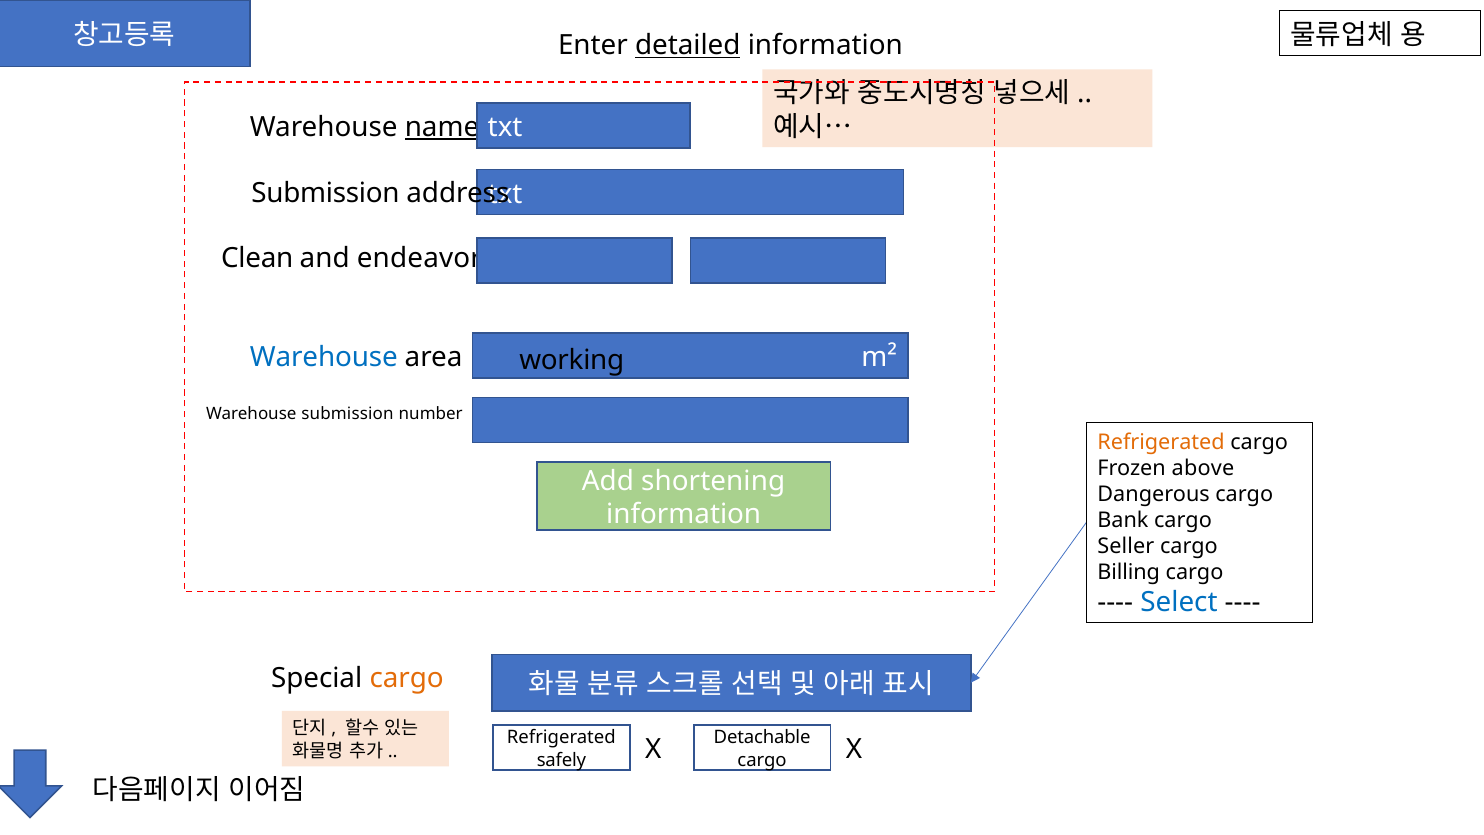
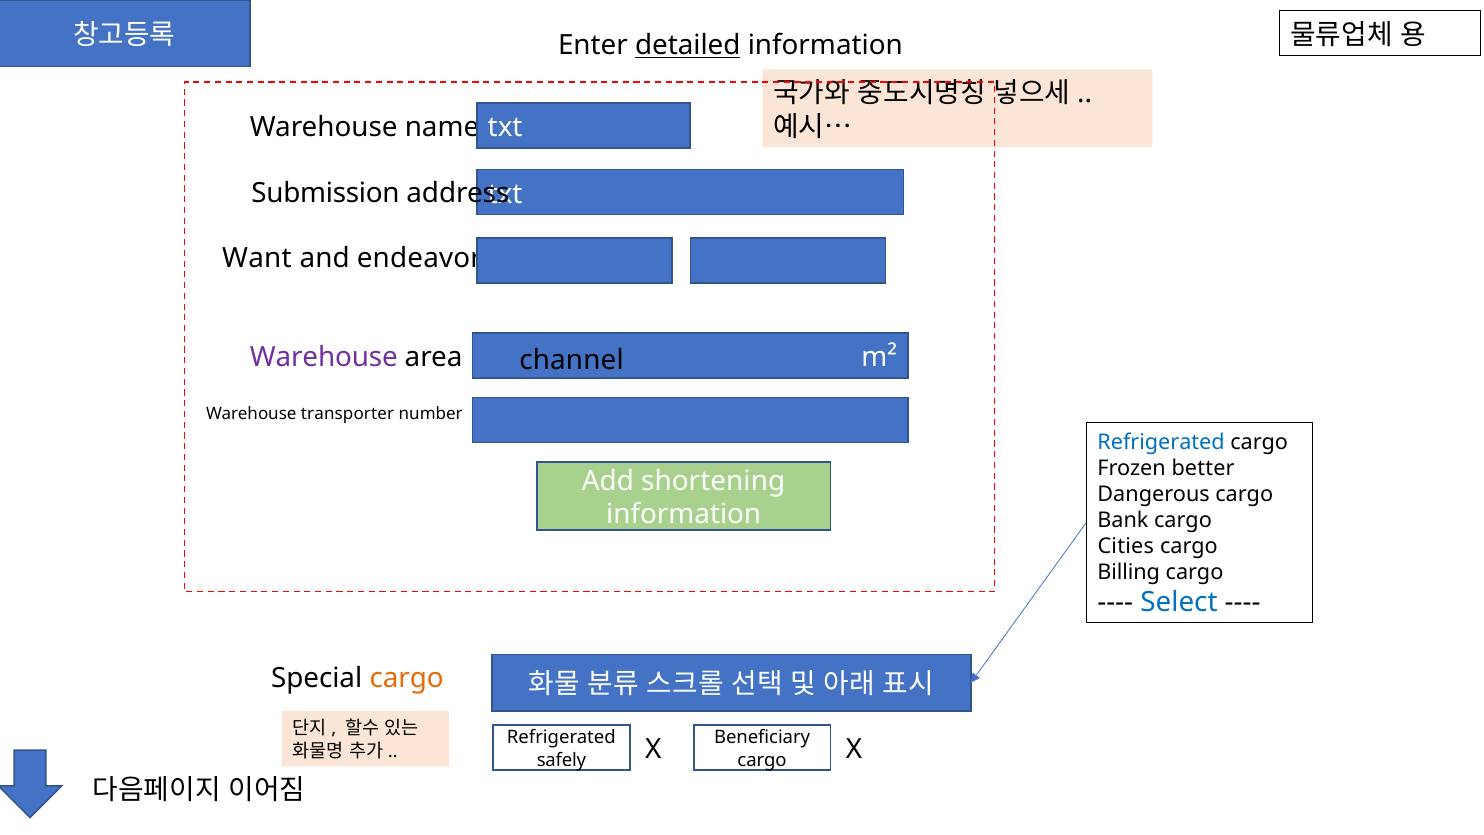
name underline: present -> none
Clean: Clean -> Want
Warehouse at (324, 357) colour: blue -> purple
working: working -> channel
Warehouse submission: submission -> transporter
Refrigerated at (1161, 442) colour: orange -> blue
above: above -> better
Seller: Seller -> Cities
Detachable: Detachable -> Beneficiary
